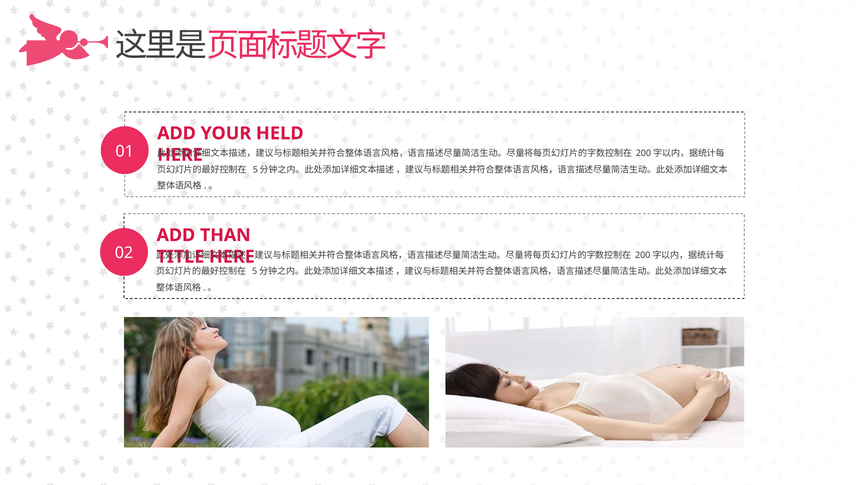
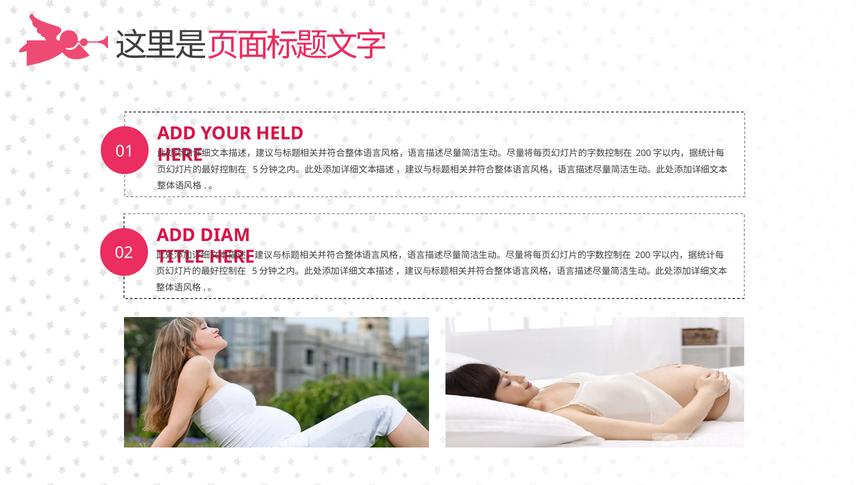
THAN: THAN -> DIAM
